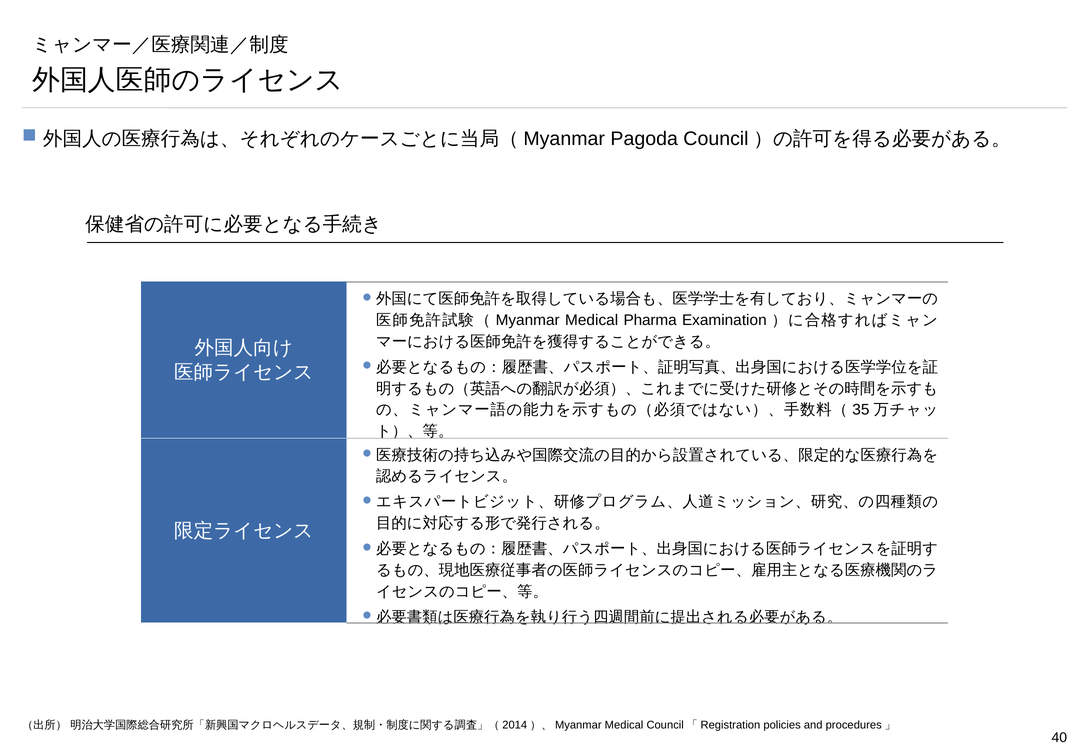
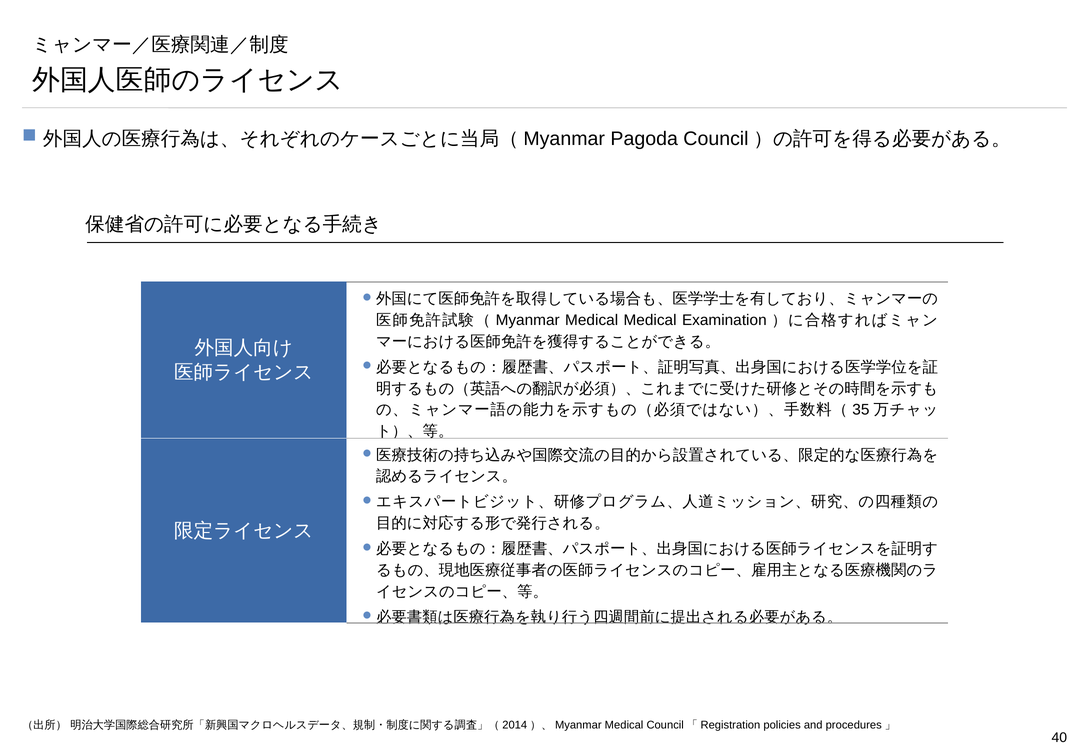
Medical Pharma: Pharma -> Medical
